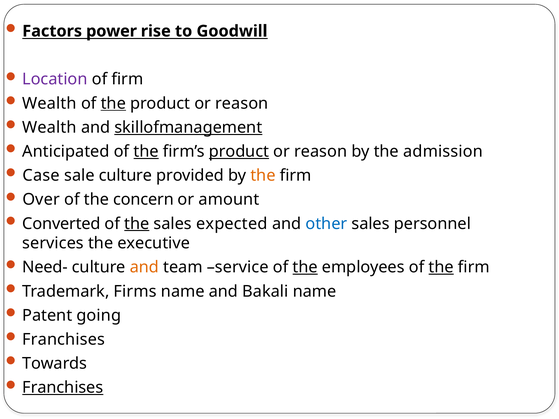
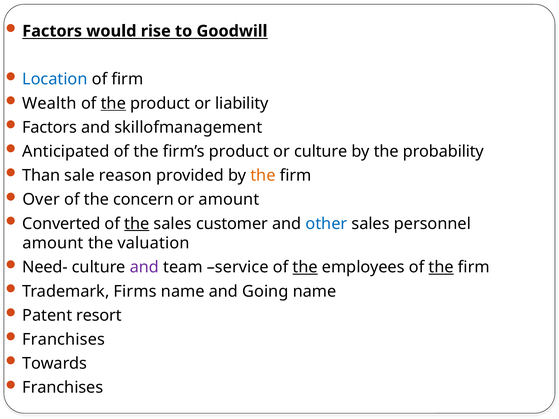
power: power -> would
Location colour: purple -> blue
reason at (242, 103): reason -> liability
Wealth at (49, 127): Wealth -> Factors
skillofmanagement underline: present -> none
the at (146, 152) underline: present -> none
product at (239, 152) underline: present -> none
reason at (321, 152): reason -> culture
admission: admission -> probability
Case: Case -> Than
sale culture: culture -> reason
expected: expected -> customer
services at (53, 243): services -> amount
executive: executive -> valuation
and at (144, 267) colour: orange -> purple
Bakali: Bakali -> Going
going: going -> resort
Franchises at (63, 388) underline: present -> none
